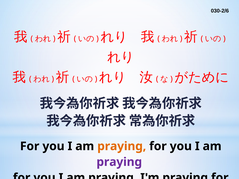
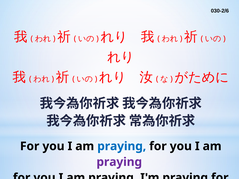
praying at (122, 146) colour: orange -> blue
